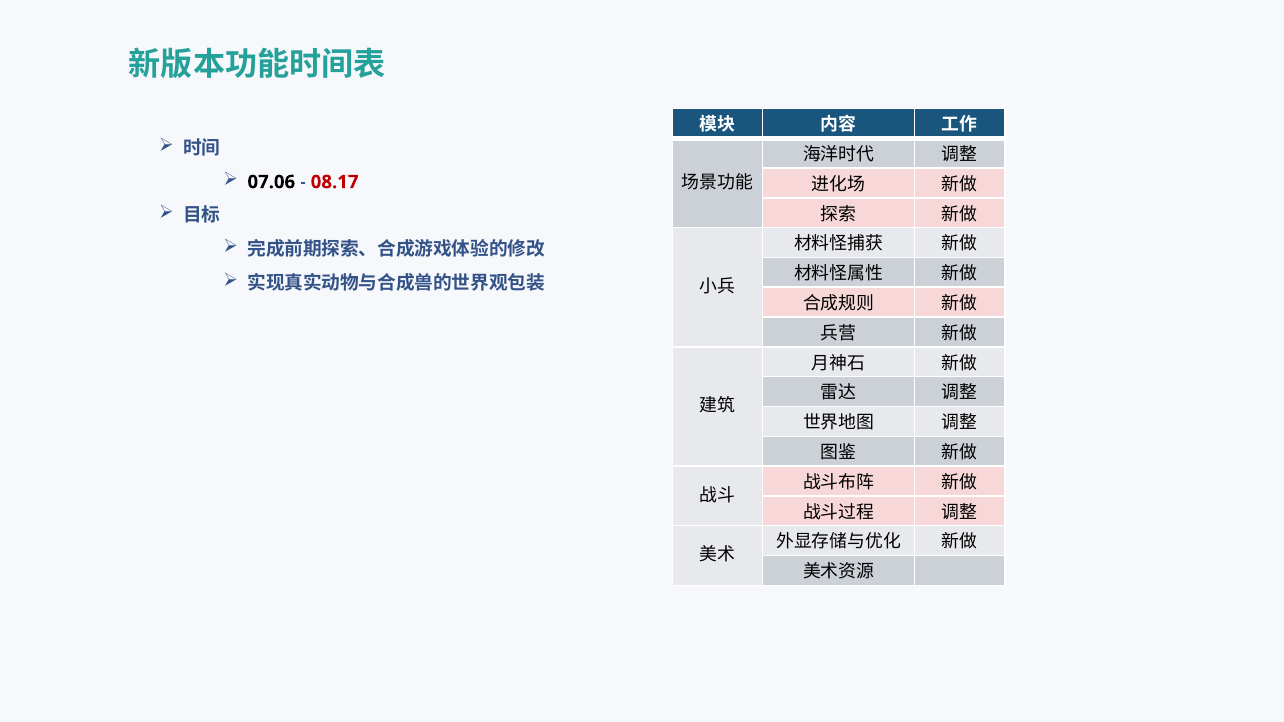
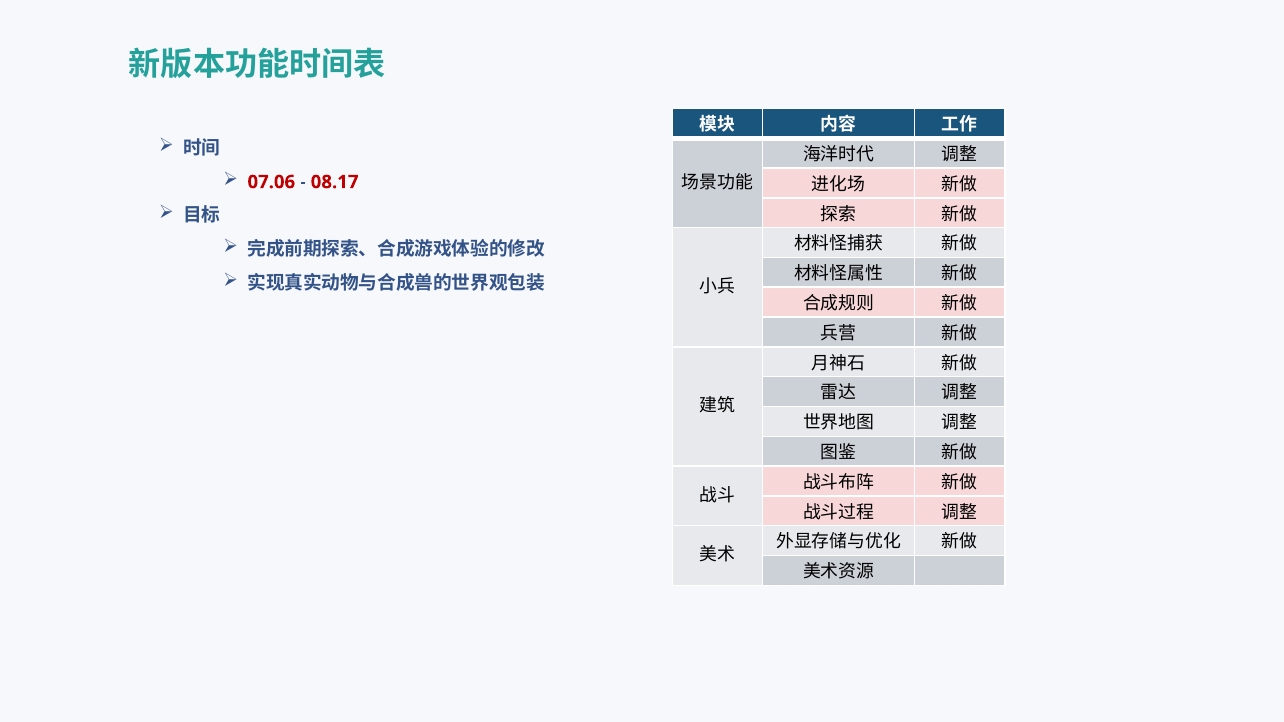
07.06 colour: black -> red
